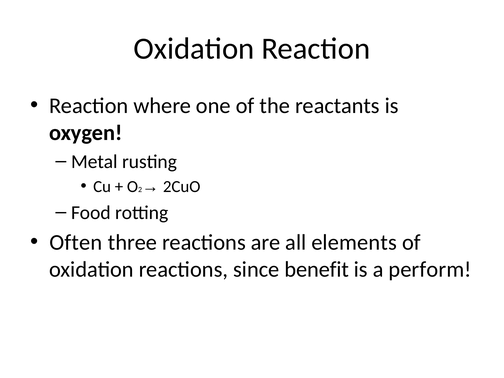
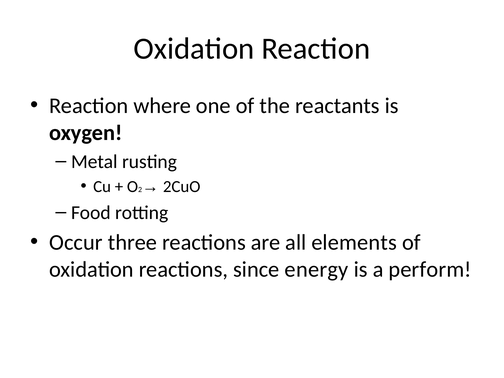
Often: Often -> Occur
benefit: benefit -> energy
